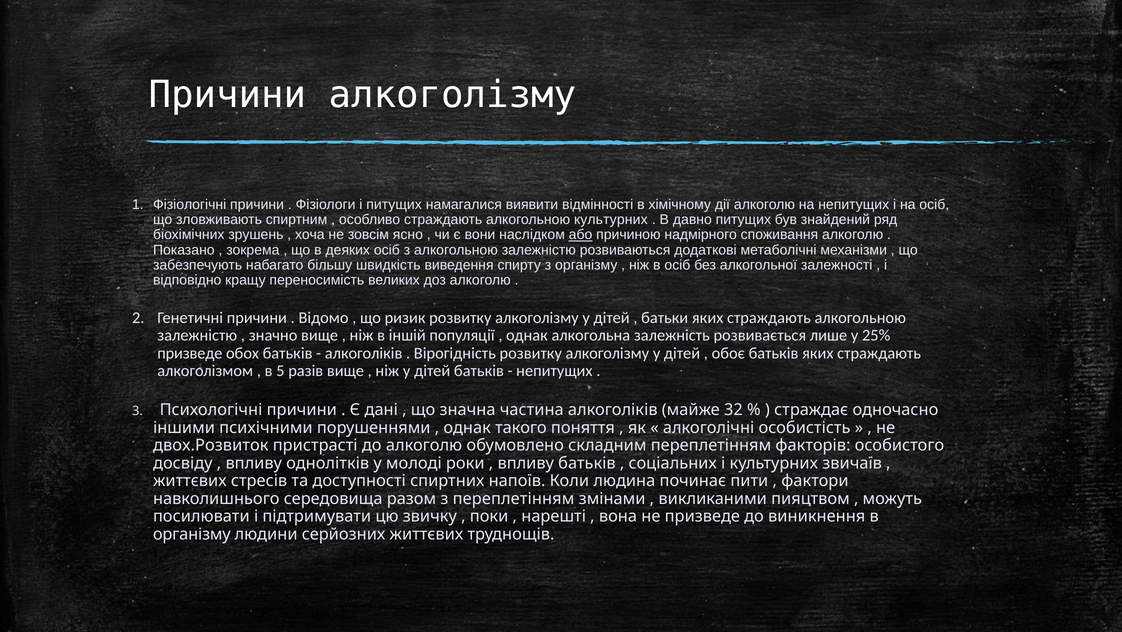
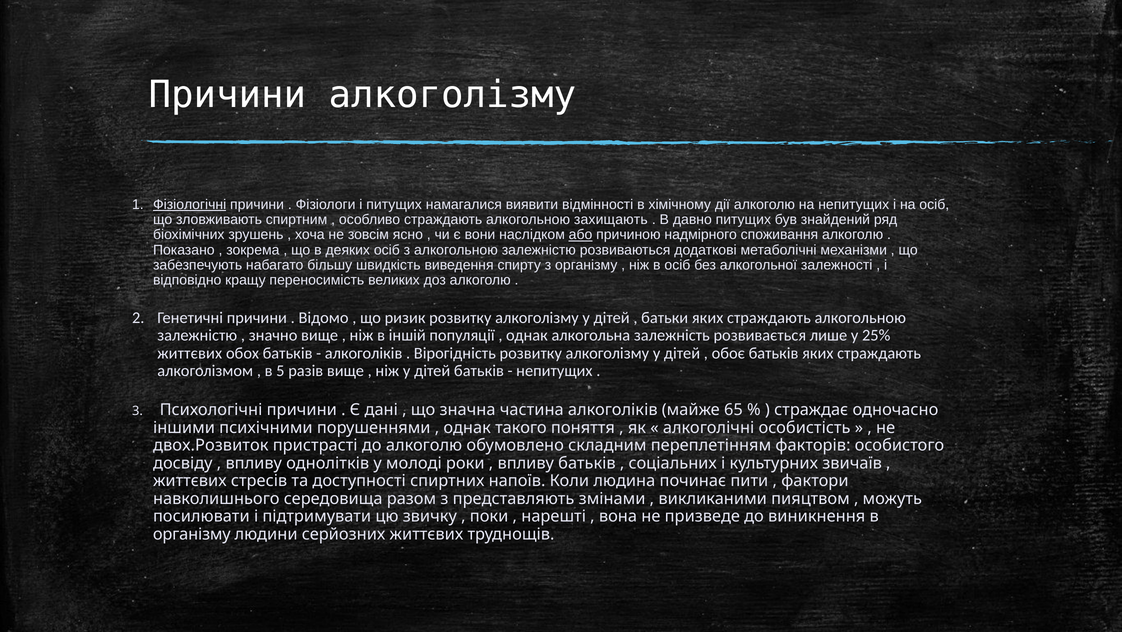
Фізіологічні underline: none -> present
алкогольною культурних: культурних -> захищають
призведе at (190, 353): призведе -> життєвих
32: 32 -> 65
з переплетінням: переплетінням -> представляють
